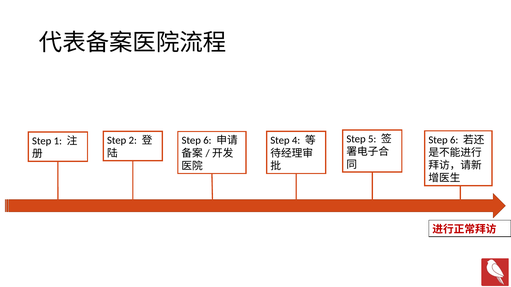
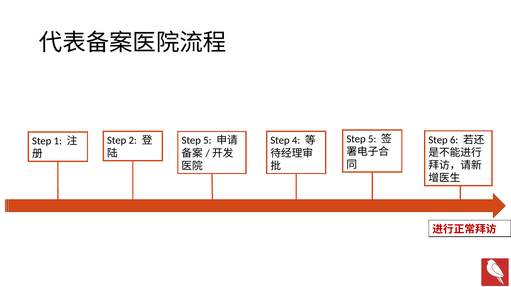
6 at (207, 141): 6 -> 5
